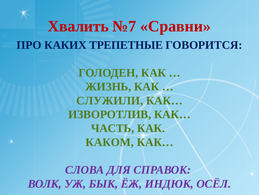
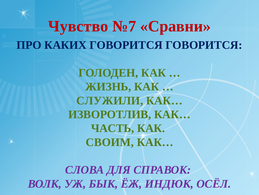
Хвалить: Хвалить -> Чувство
КАКИХ ТРЕПЕТНЫЕ: ТРЕПЕТНЫЕ -> ГОВОРИТСЯ
КАКОМ: КАКОМ -> СВОИМ
